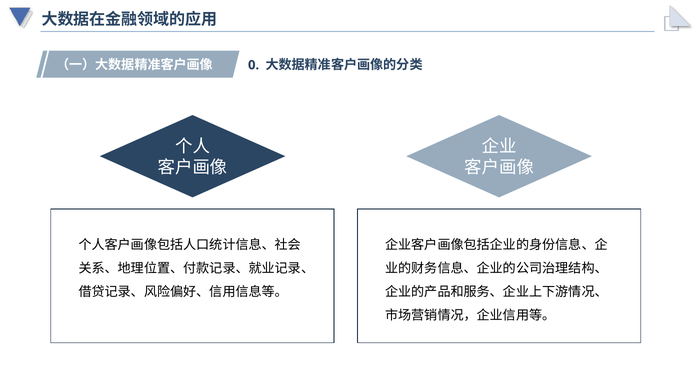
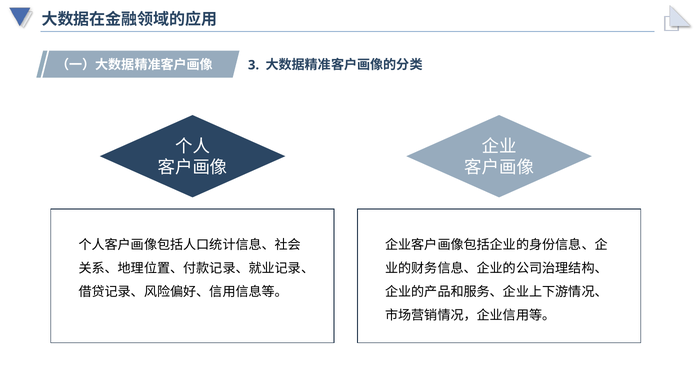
0: 0 -> 3
